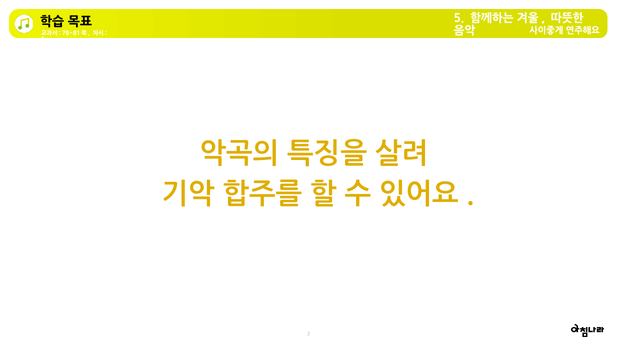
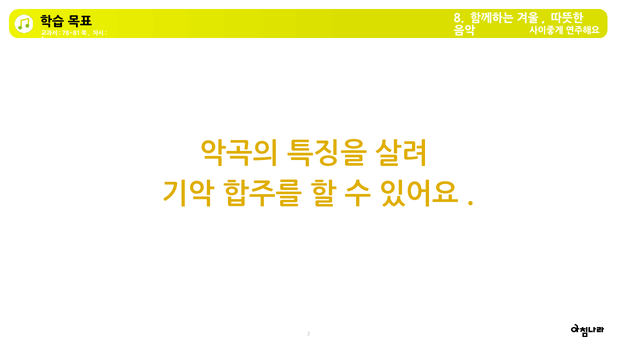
5: 5 -> 8
